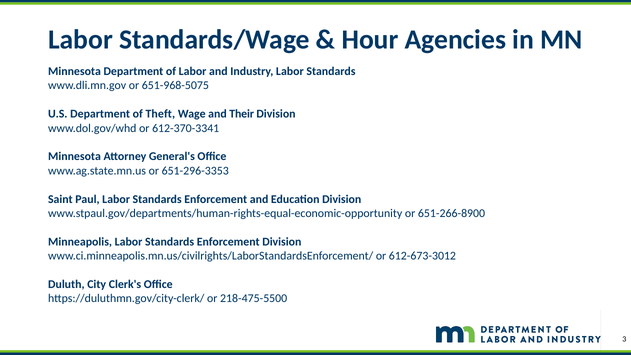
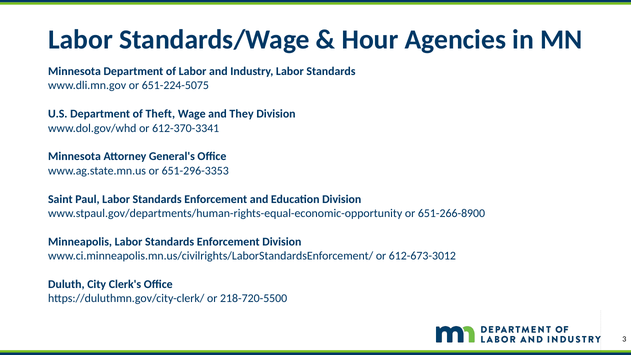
651-968-5075: 651-968-5075 -> 651-224-5075
Their: Their -> They
218-475-5500: 218-475-5500 -> 218-720-5500
